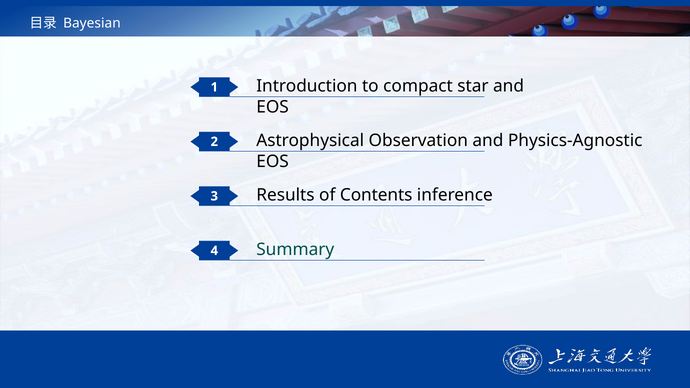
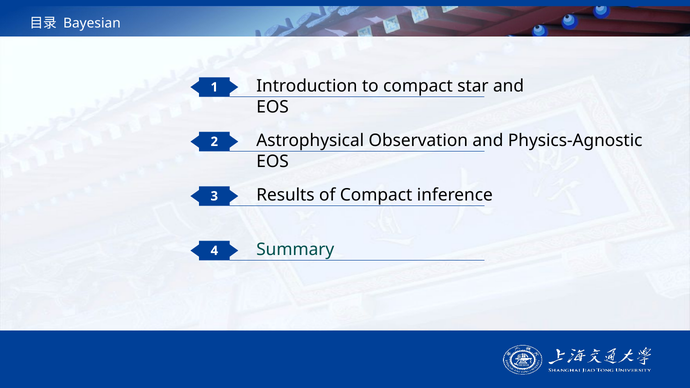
of Contents: Contents -> Compact
